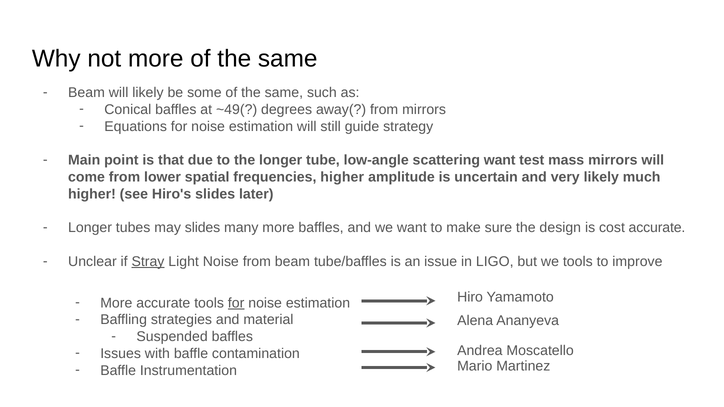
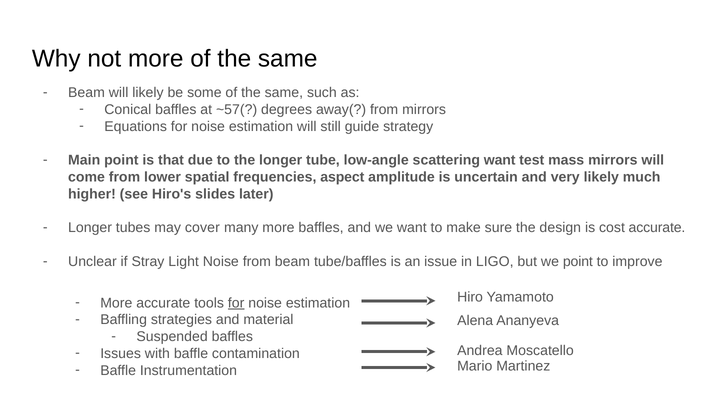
~49(: ~49( -> ~57(
frequencies higher: higher -> aspect
may slides: slides -> cover
Stray underline: present -> none
we tools: tools -> point
